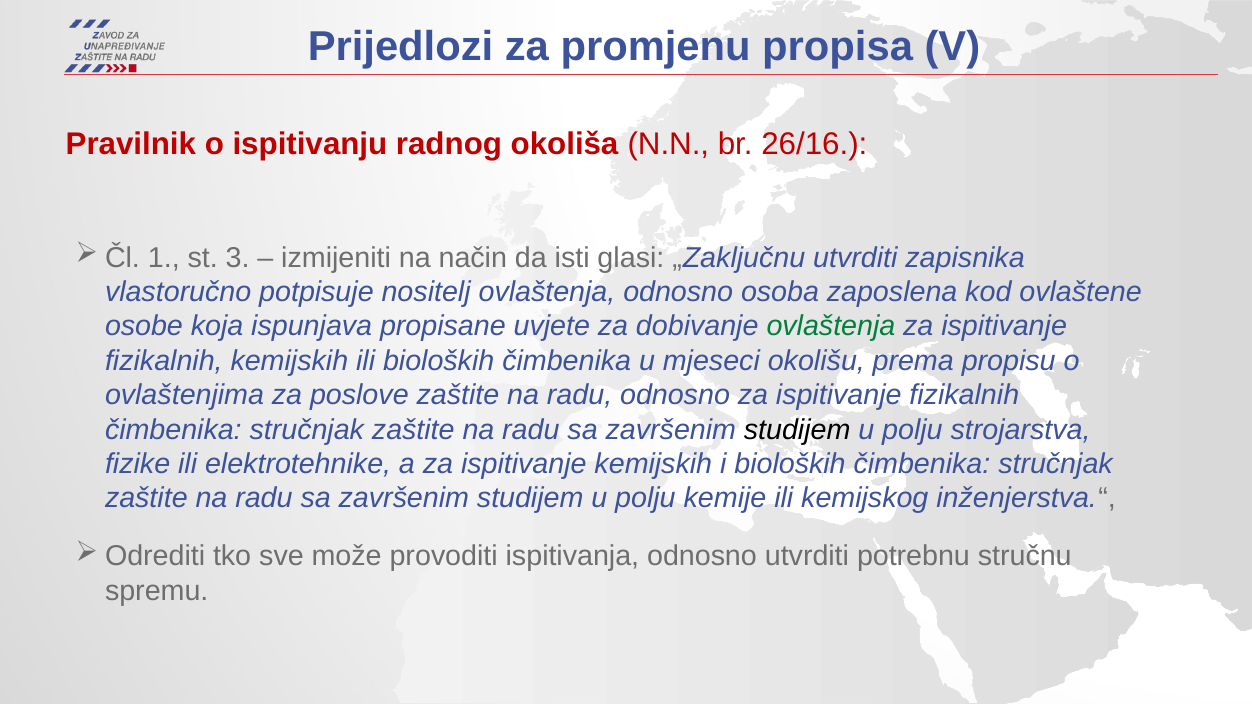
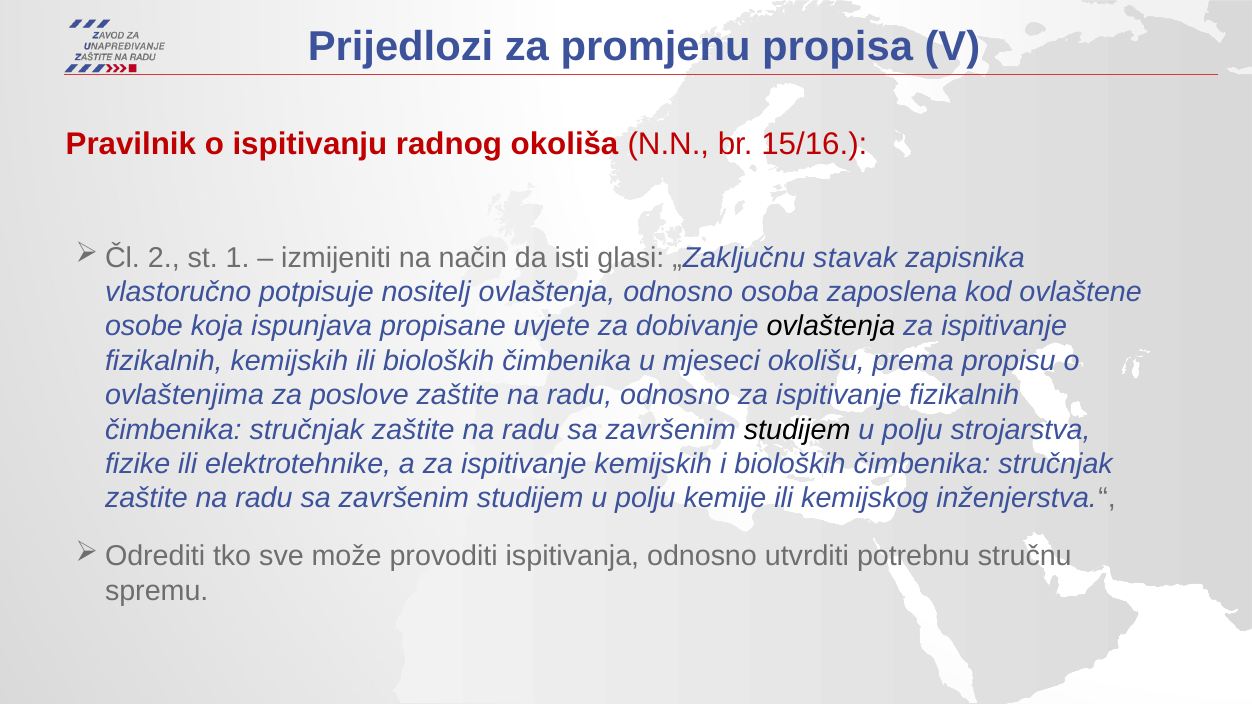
26/16: 26/16 -> 15/16
1: 1 -> 2
3: 3 -> 1
„Zaključnu utvrditi: utvrditi -> stavak
ovlaštenja at (831, 327) colour: green -> black
